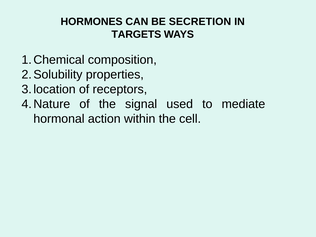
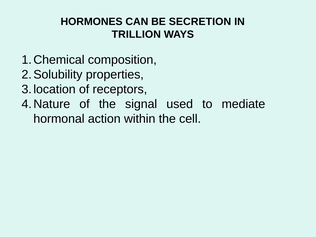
TARGETS: TARGETS -> TRILLION
